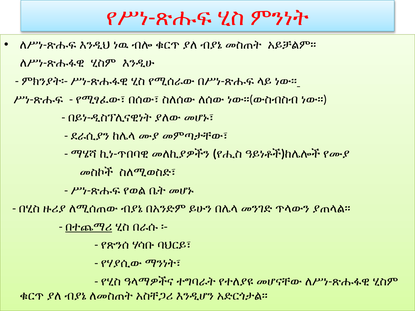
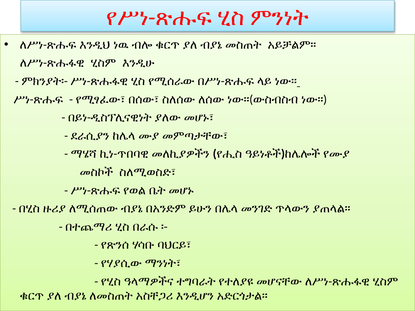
በተጨማሪ underline: present -> none
